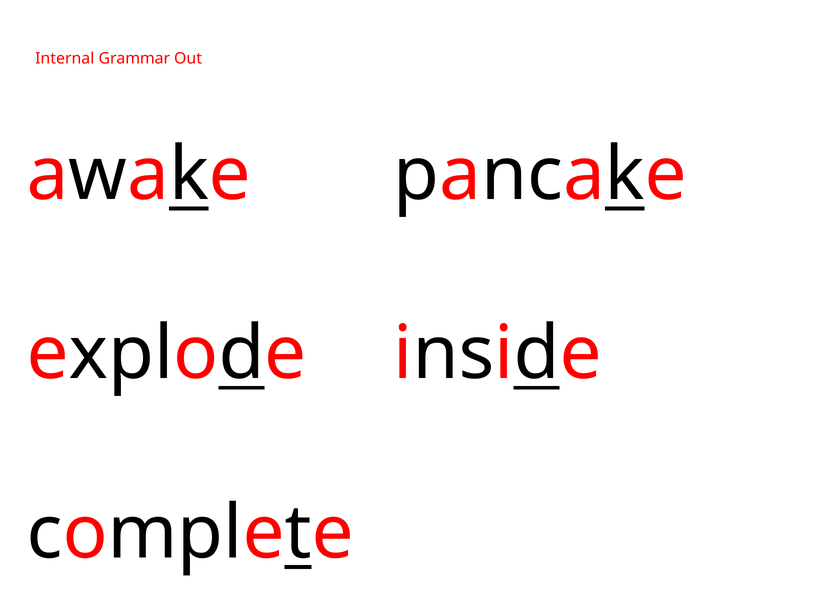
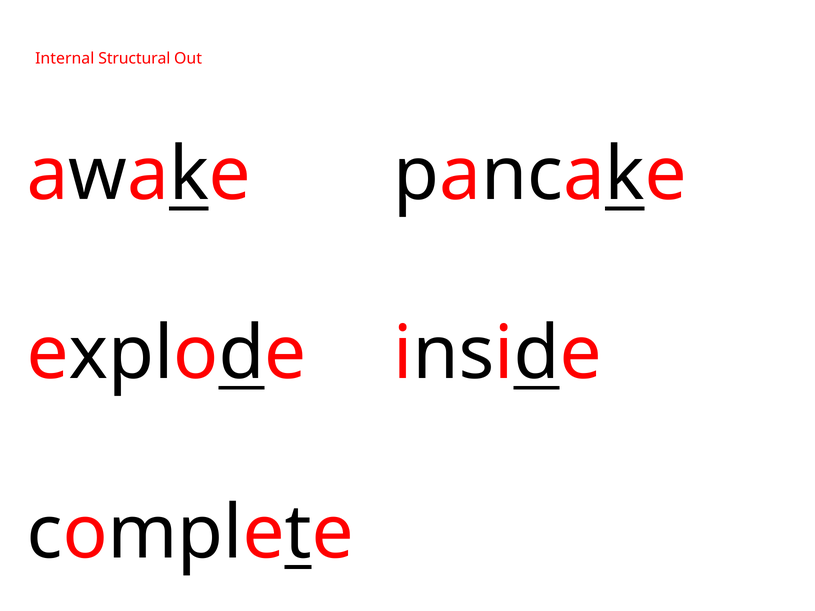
Grammar: Grammar -> Structural
